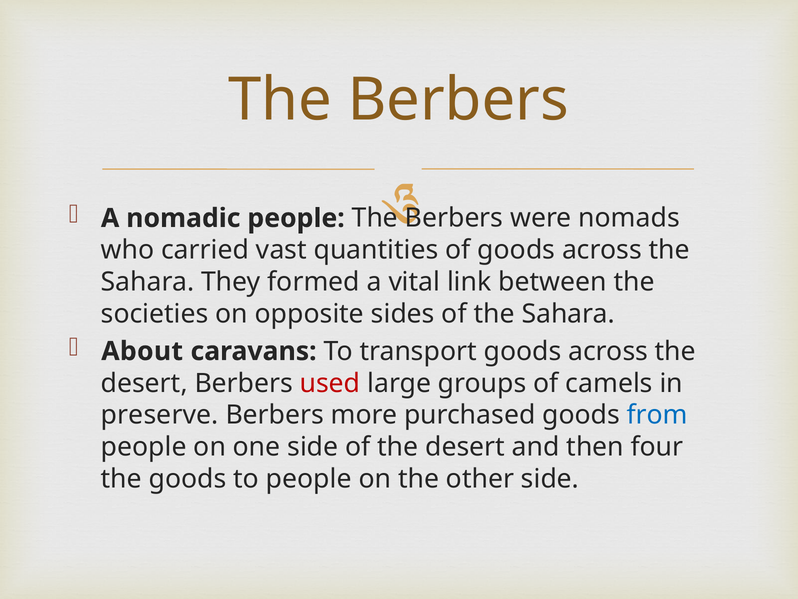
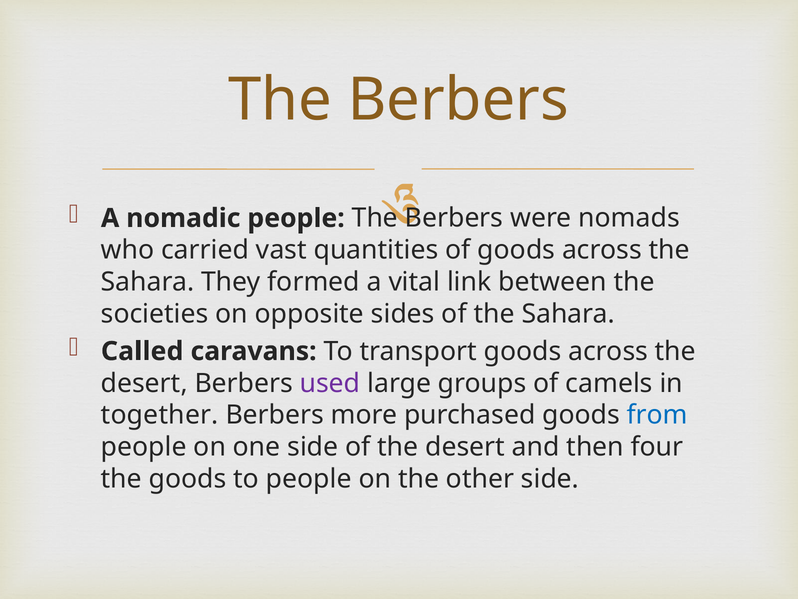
About: About -> Called
used colour: red -> purple
preserve: preserve -> together
